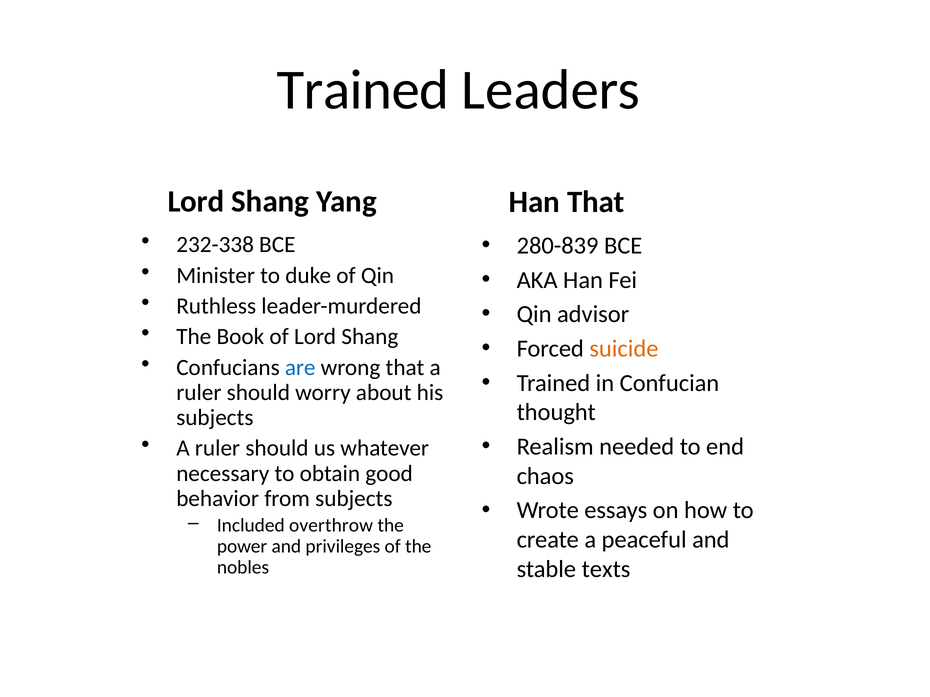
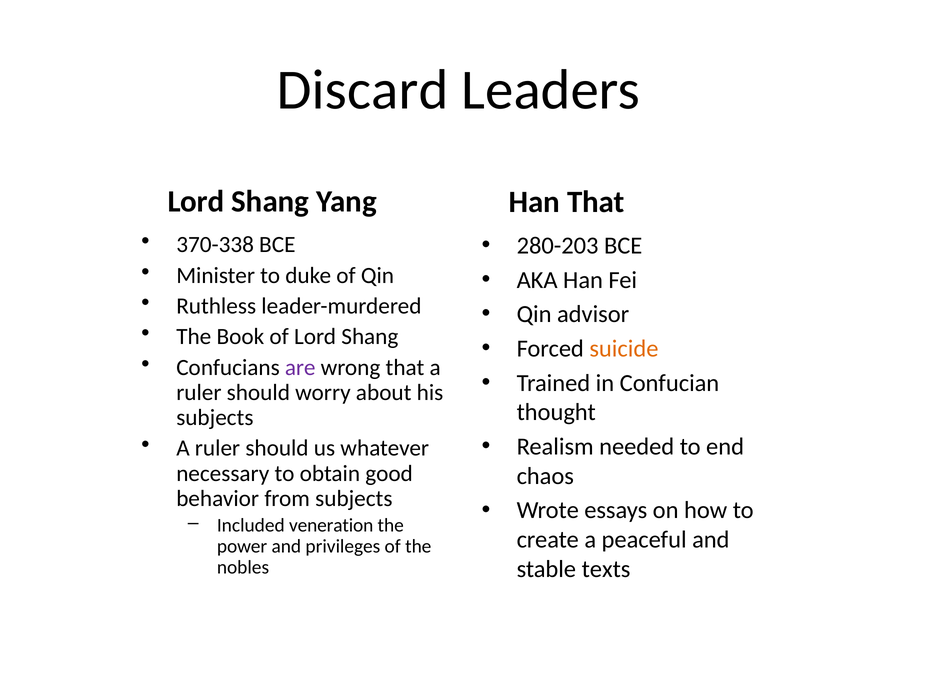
Trained at (363, 90): Trained -> Discard
232-338: 232-338 -> 370-338
280-839: 280-839 -> 280-203
are colour: blue -> purple
overthrow: overthrow -> veneration
